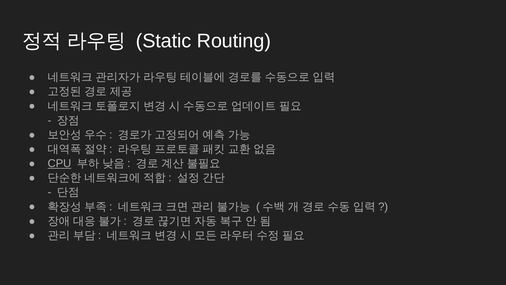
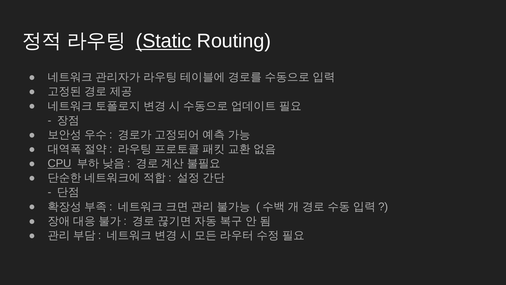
Static underline: none -> present
